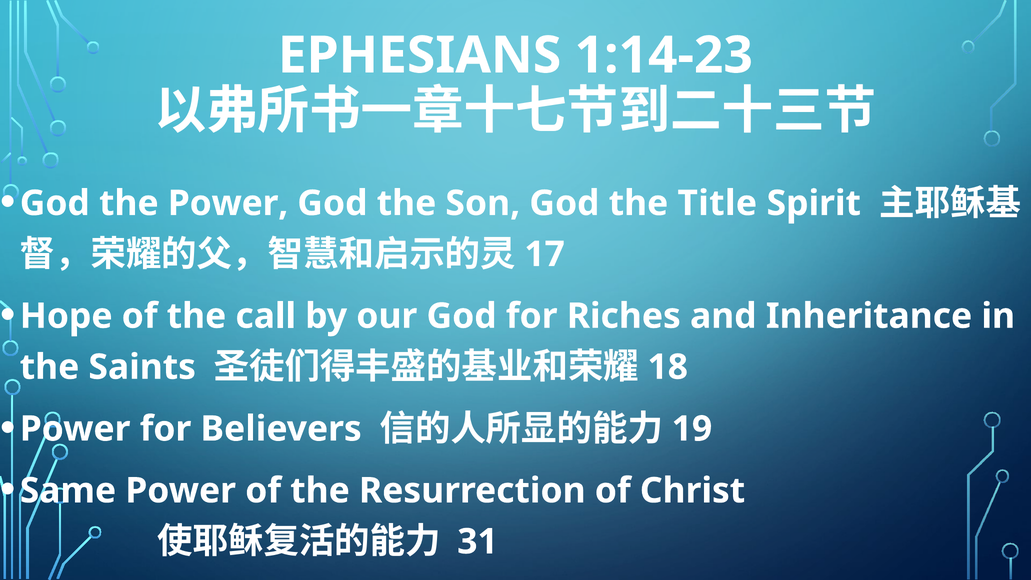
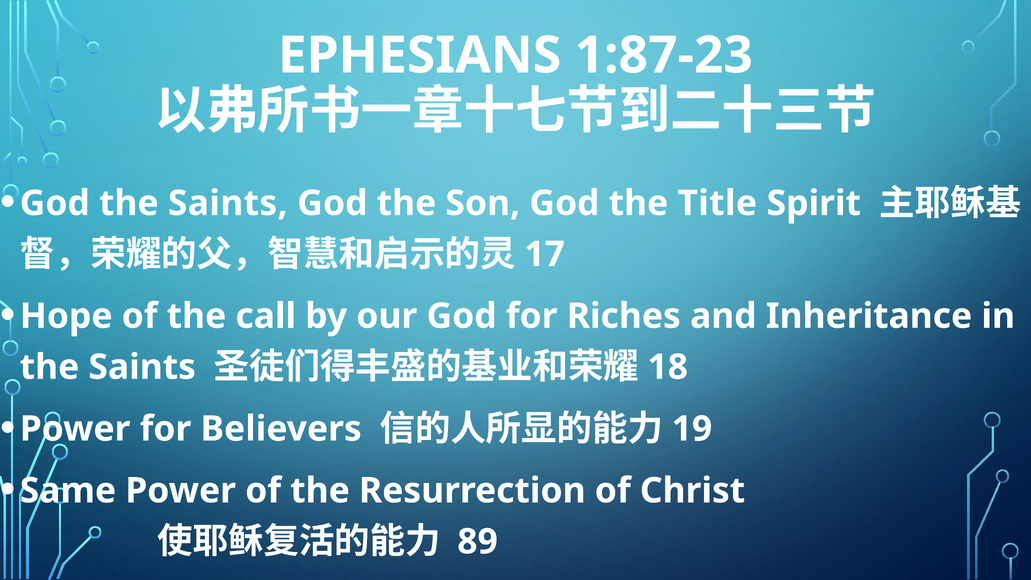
1:14-23: 1:14-23 -> 1:87-23
God the Power: Power -> Saints
31: 31 -> 89
